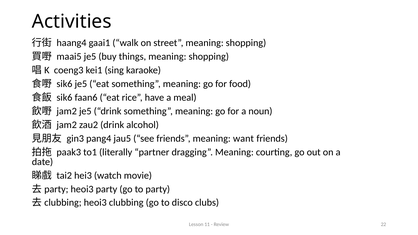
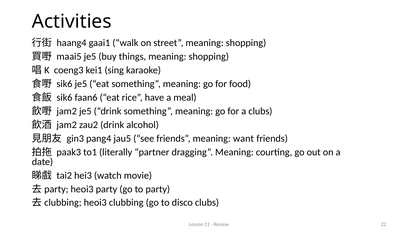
a noun: noun -> clubs
